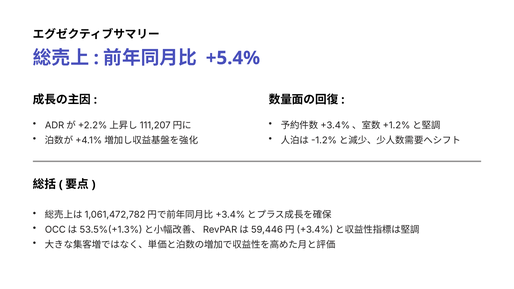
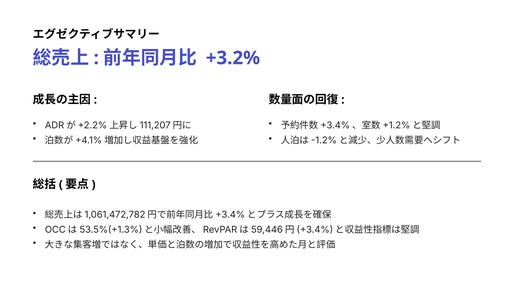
+5.4%: +5.4% -> +3.2%
